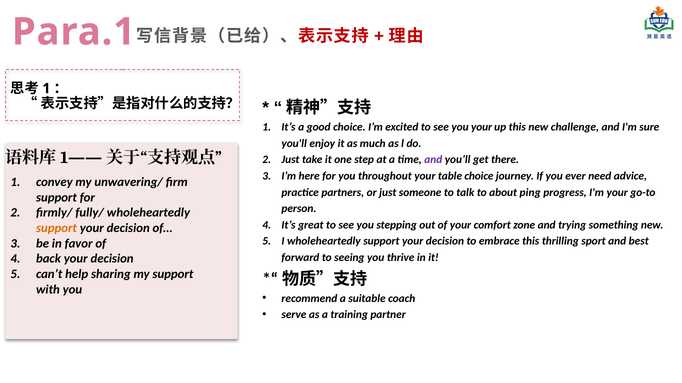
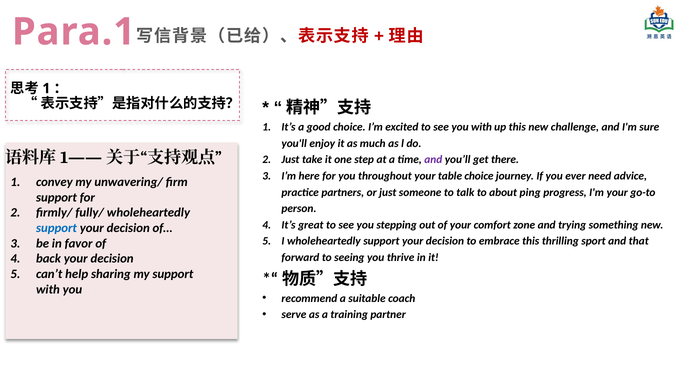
you your: your -> with
support at (56, 228) colour: orange -> blue
best: best -> that
